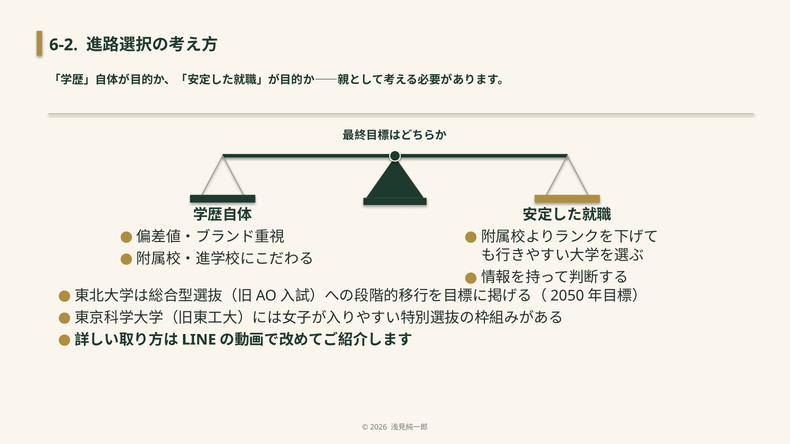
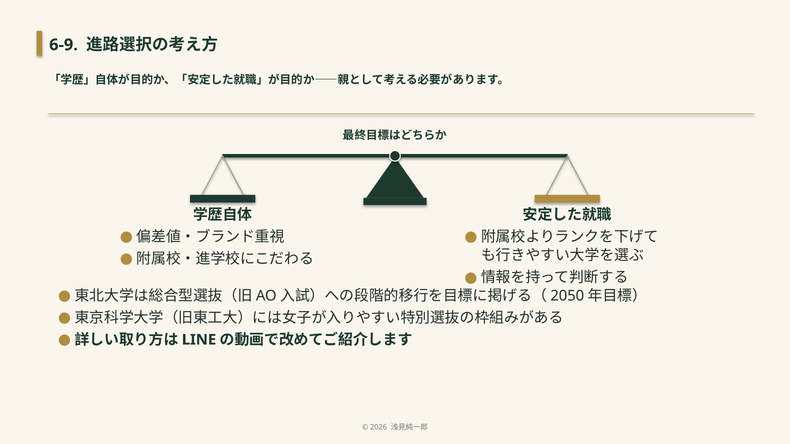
6-2: 6-2 -> 6-9
